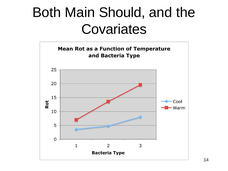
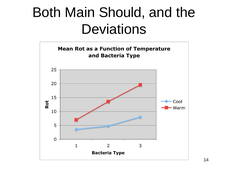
Covariates: Covariates -> Deviations
